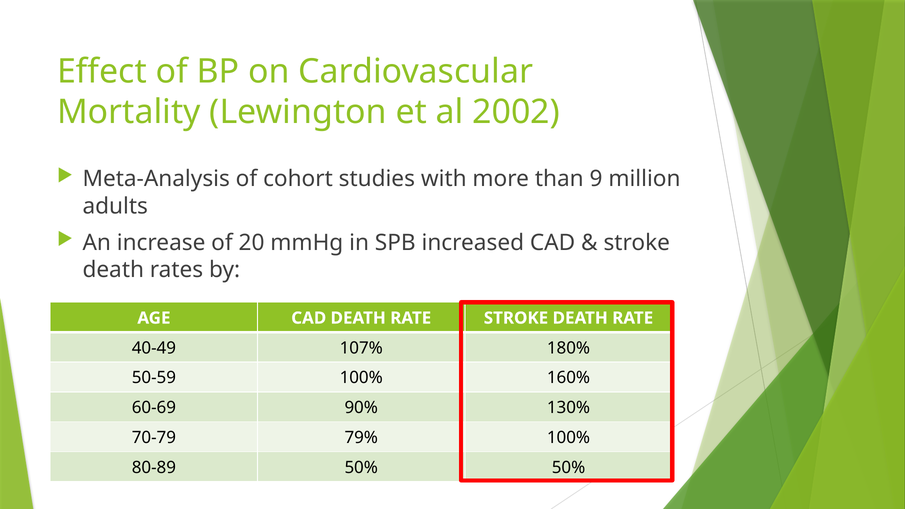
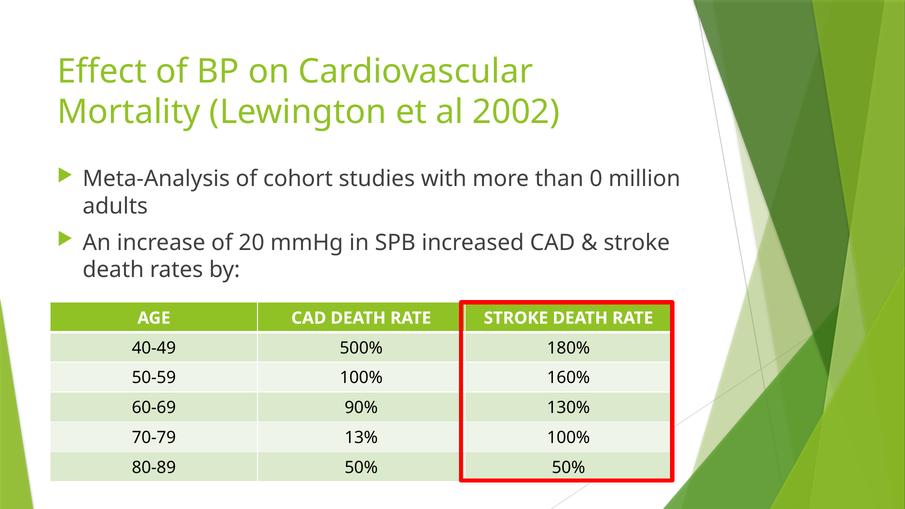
9: 9 -> 0
107%: 107% -> 500%
79%: 79% -> 13%
